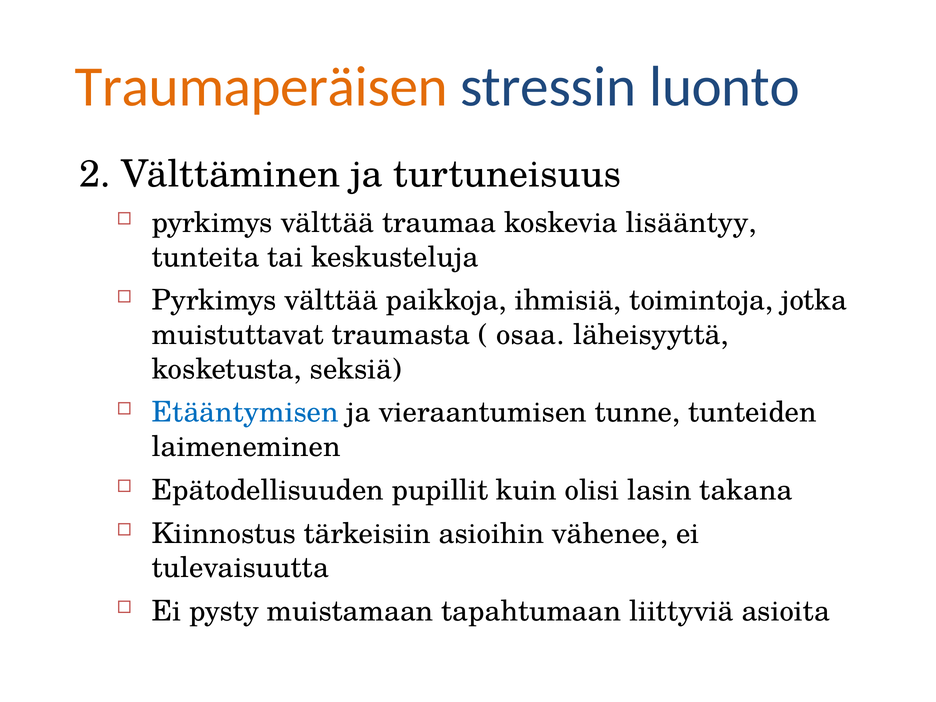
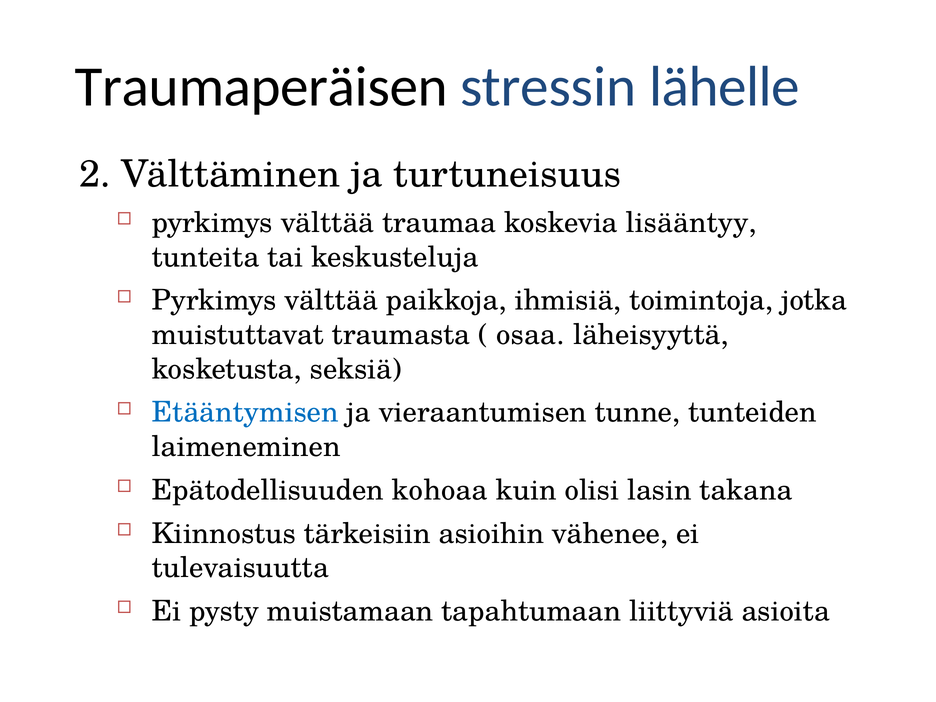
Traumaperäisen colour: orange -> black
luonto: luonto -> lähelle
pupillit: pupillit -> kohoaa
